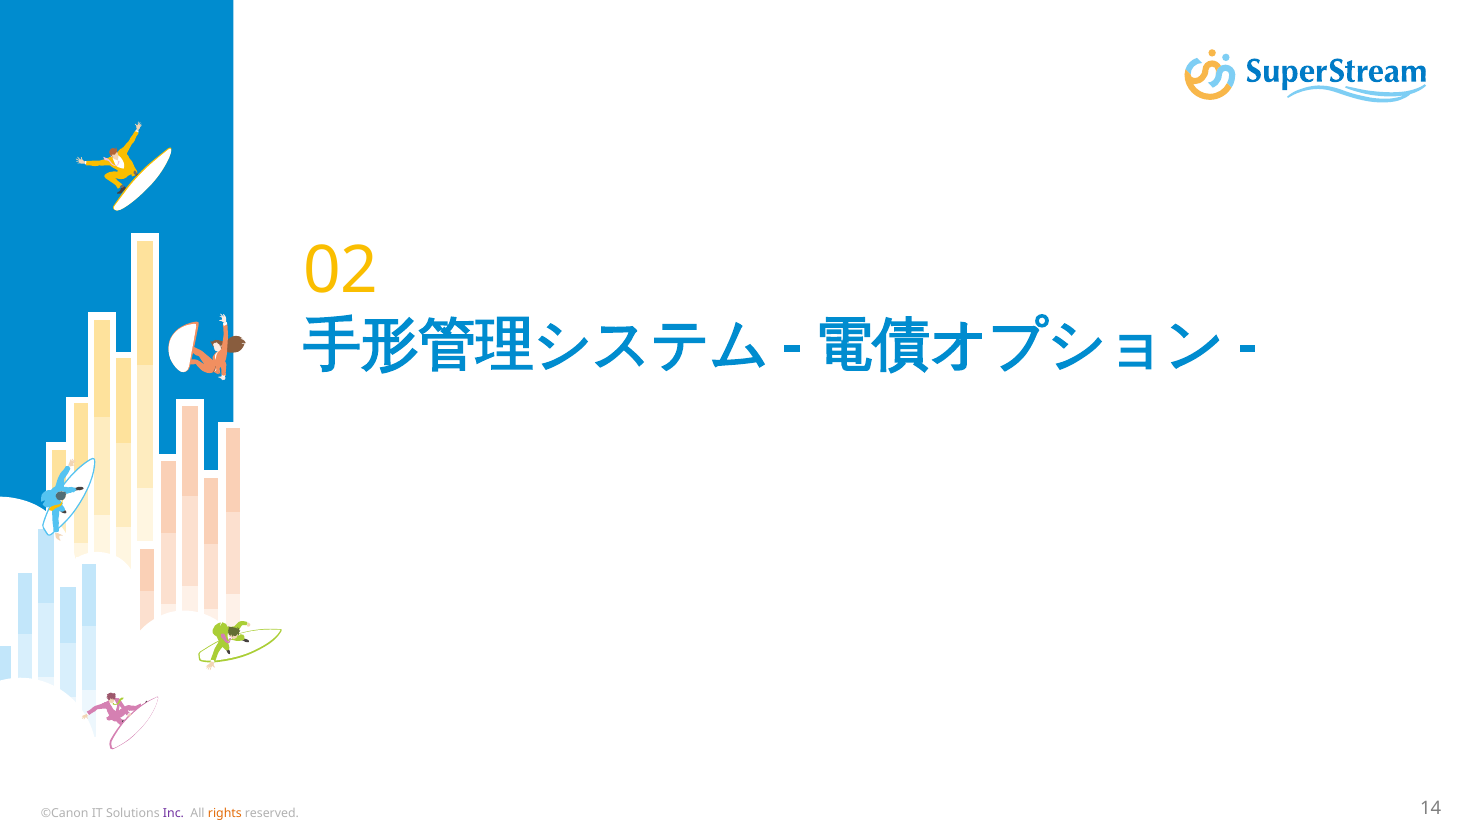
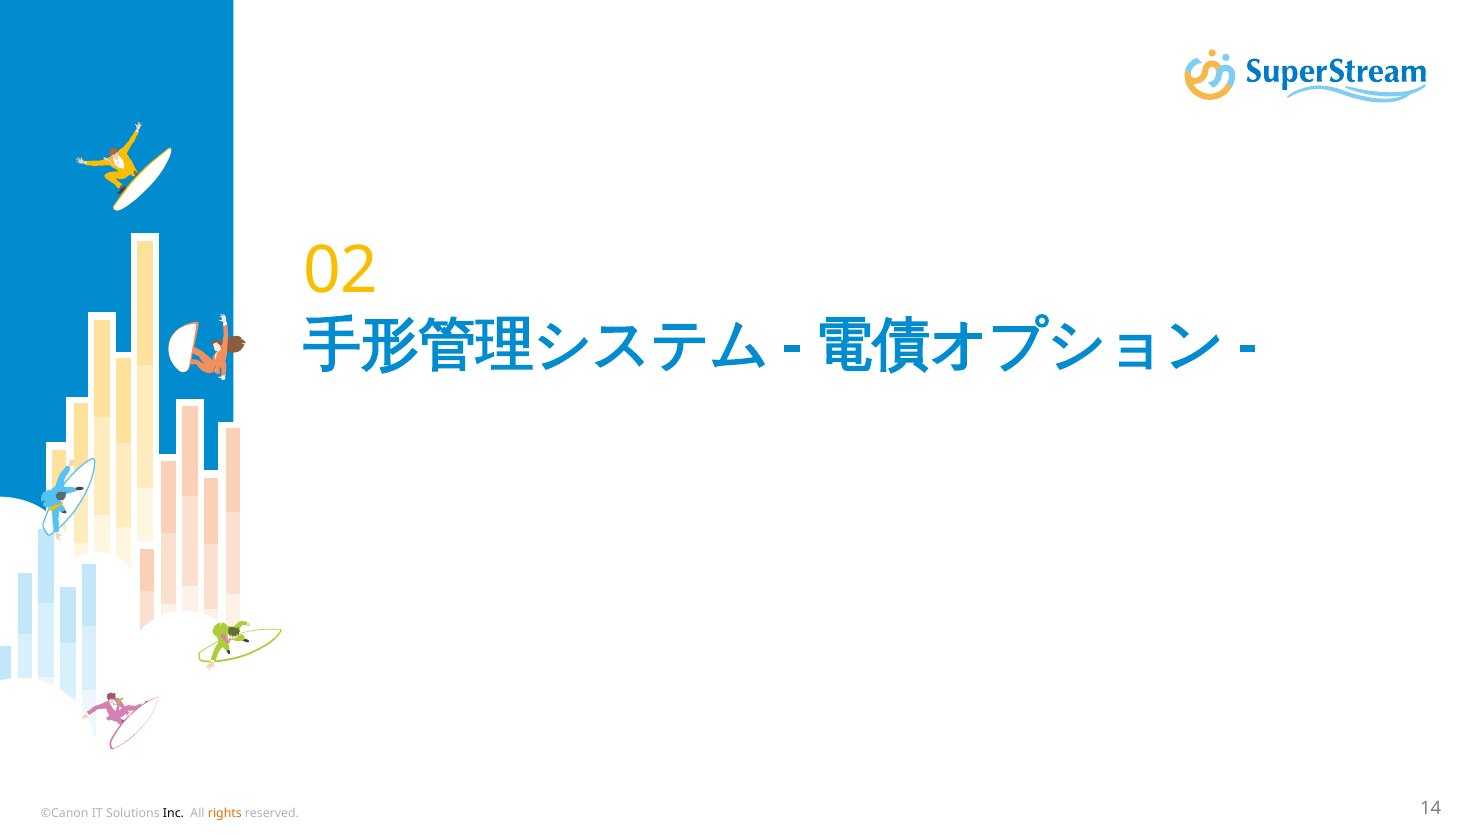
Inc colour: purple -> black
